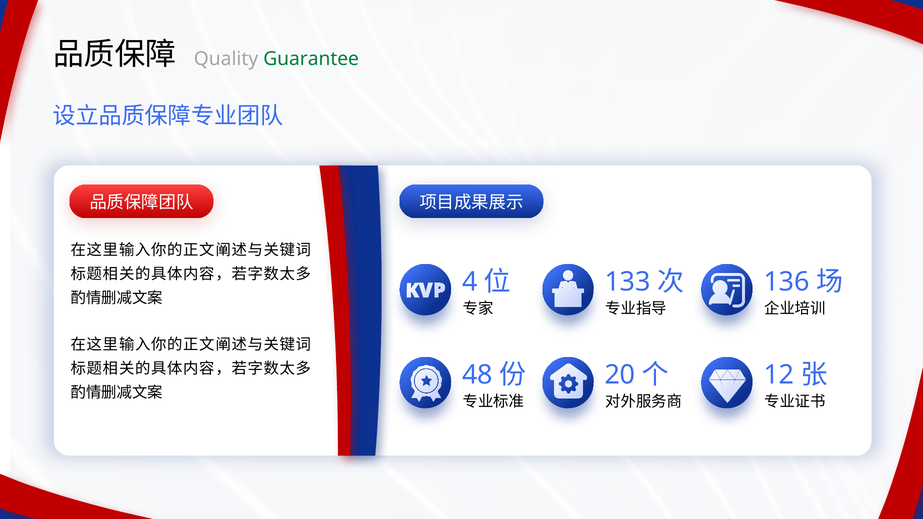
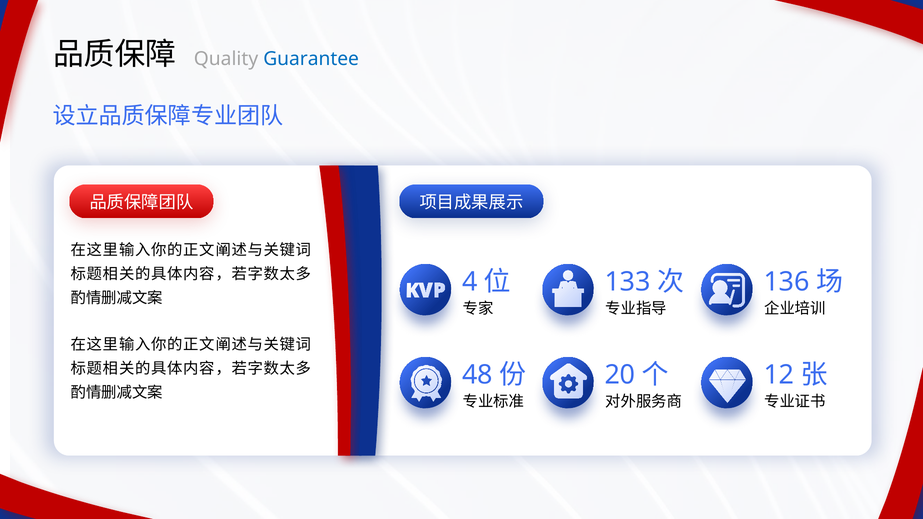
Guarantee colour: green -> blue
